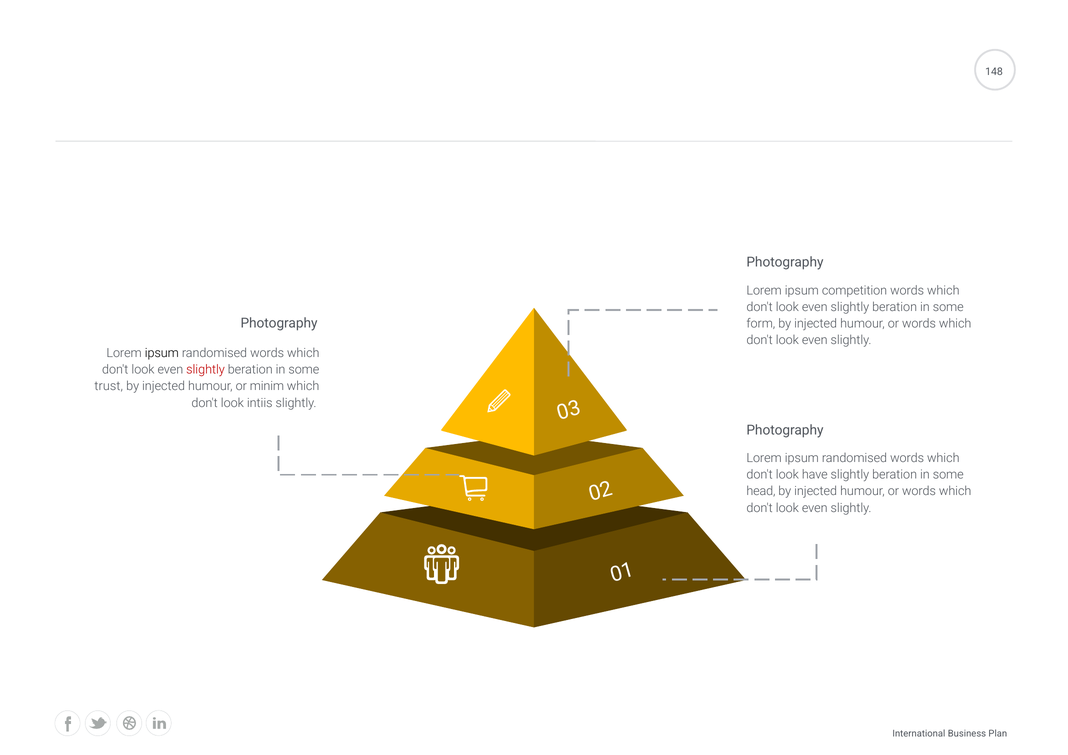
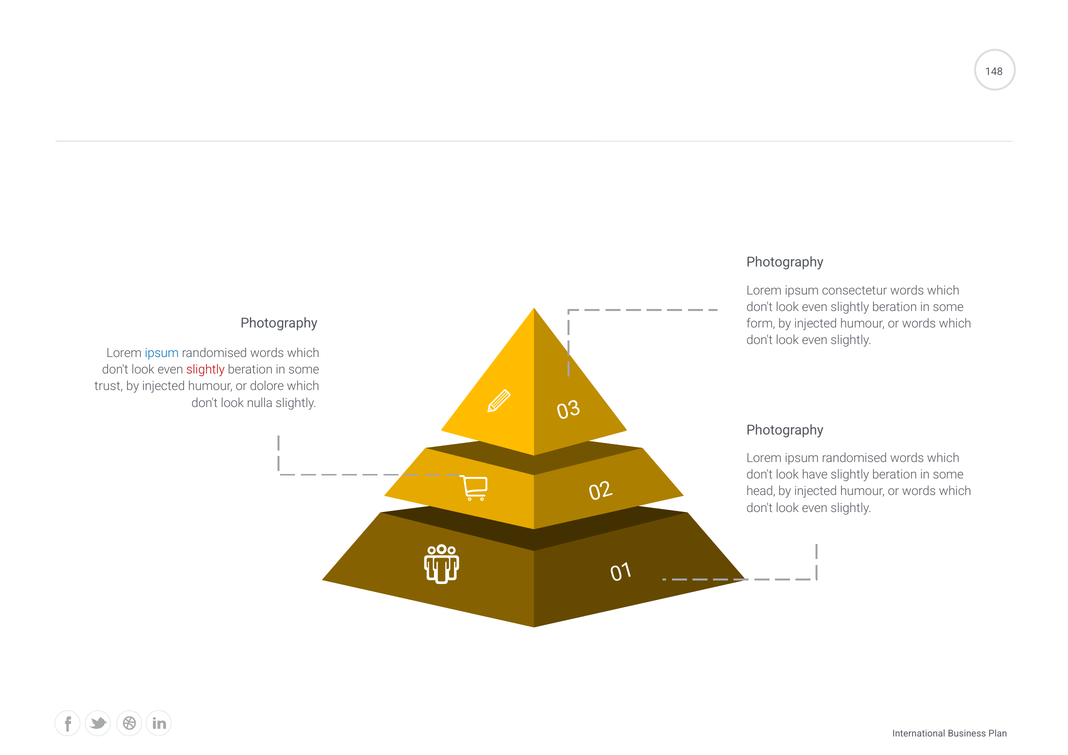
competition: competition -> consectetur
ipsum at (162, 353) colour: black -> blue
minim: minim -> dolore
intiis: intiis -> nulla
